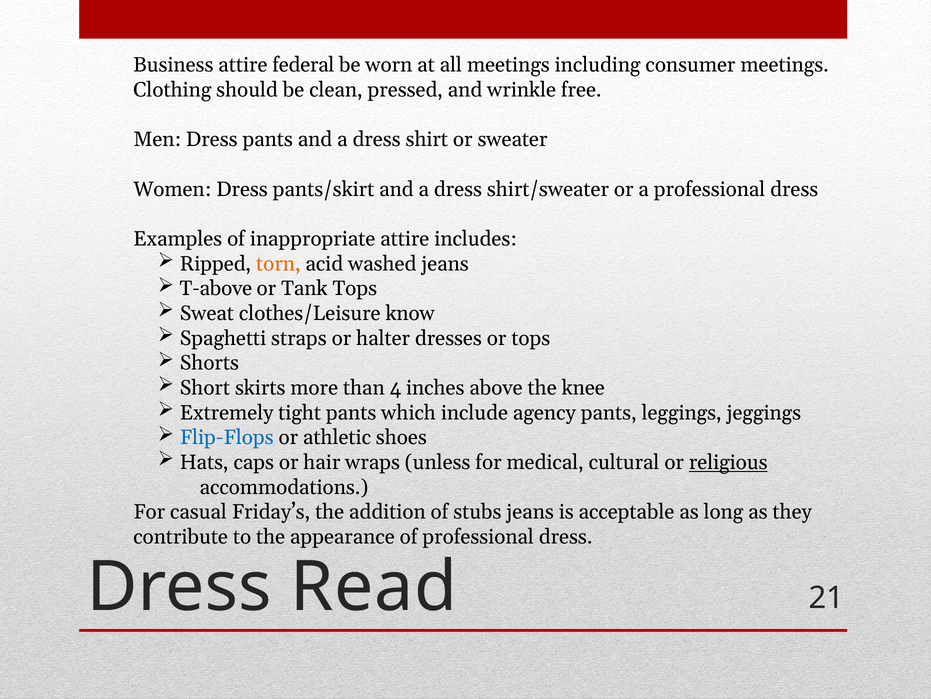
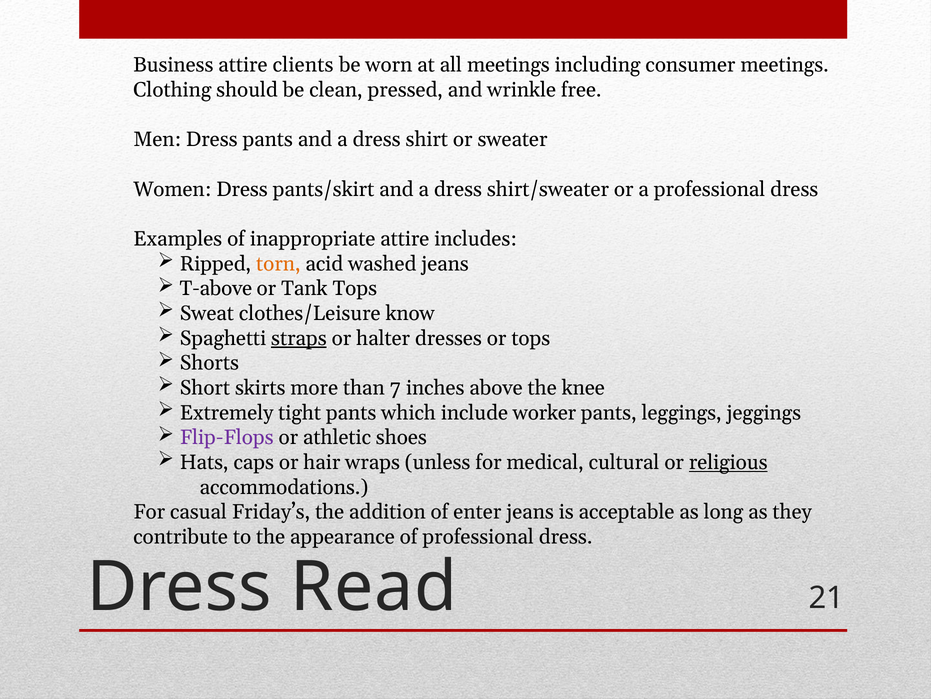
federal: federal -> clients
straps underline: none -> present
4: 4 -> 7
agency: agency -> worker
Flip-Flops colour: blue -> purple
stubs: stubs -> enter
